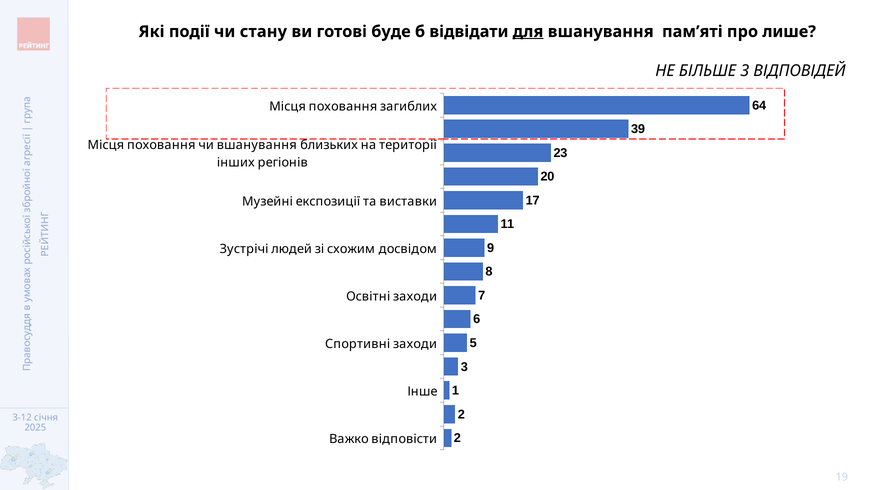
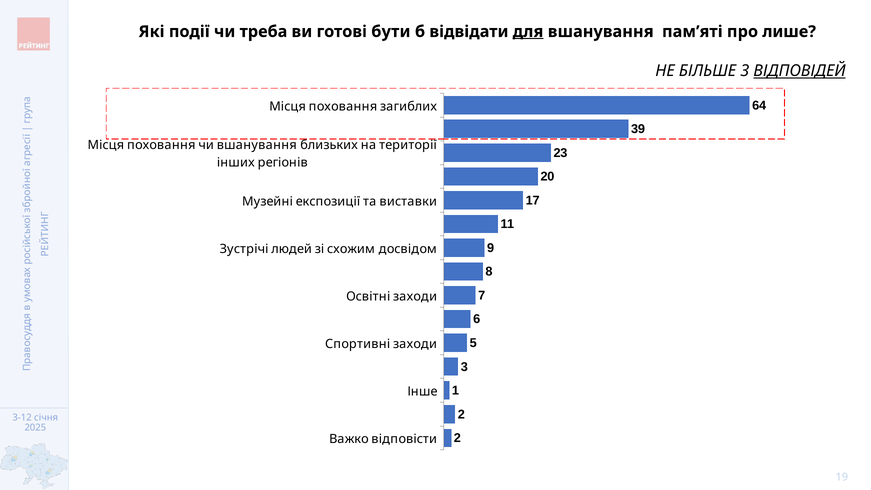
стану: стану -> треба
буде: буде -> бути
ВІДПОВІДЕЙ underline: none -> present
